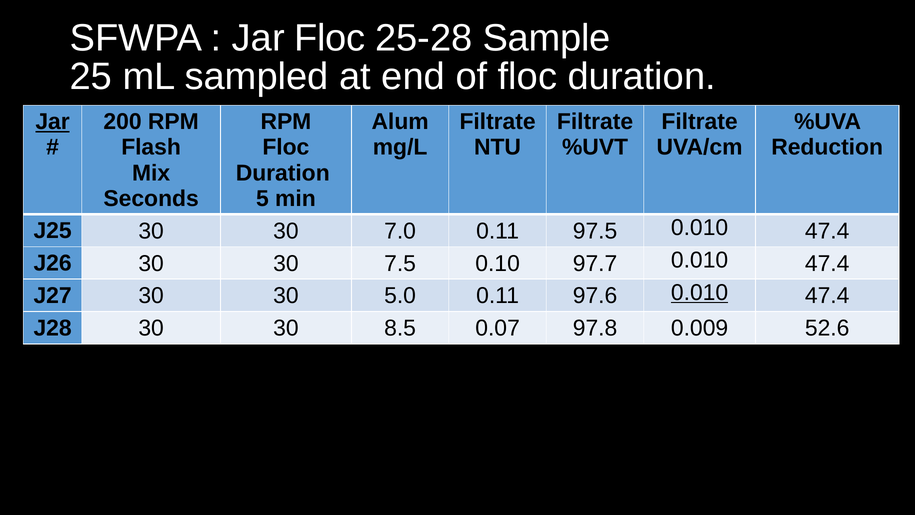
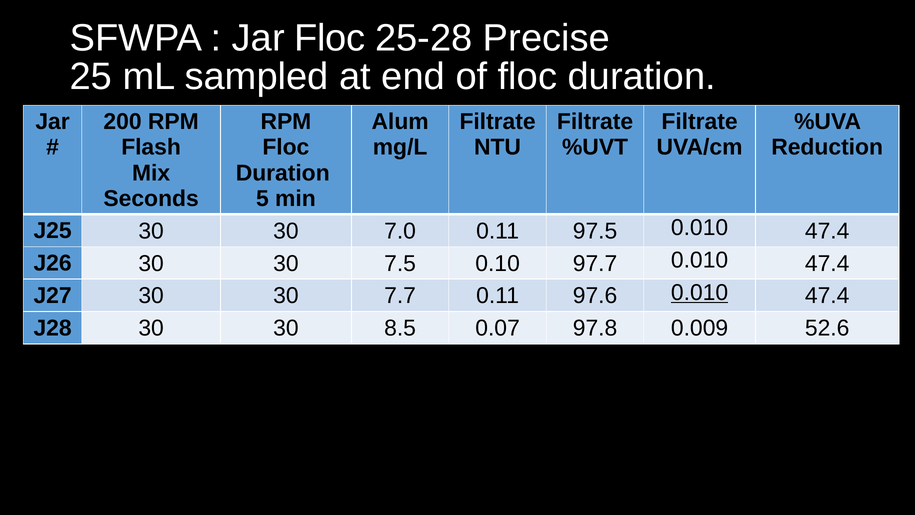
Sample: Sample -> Precise
Jar at (53, 122) underline: present -> none
5.0: 5.0 -> 7.7
